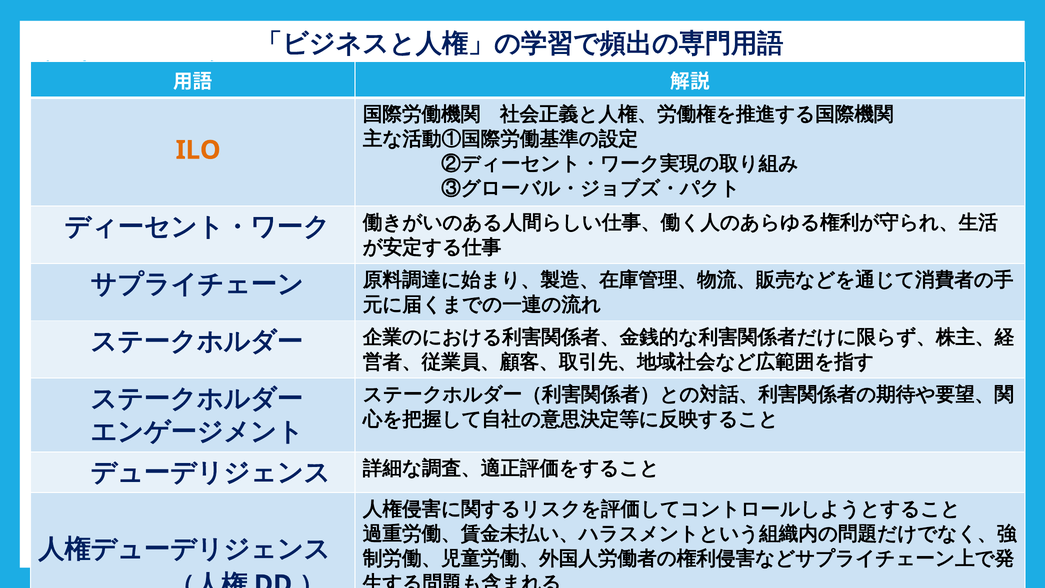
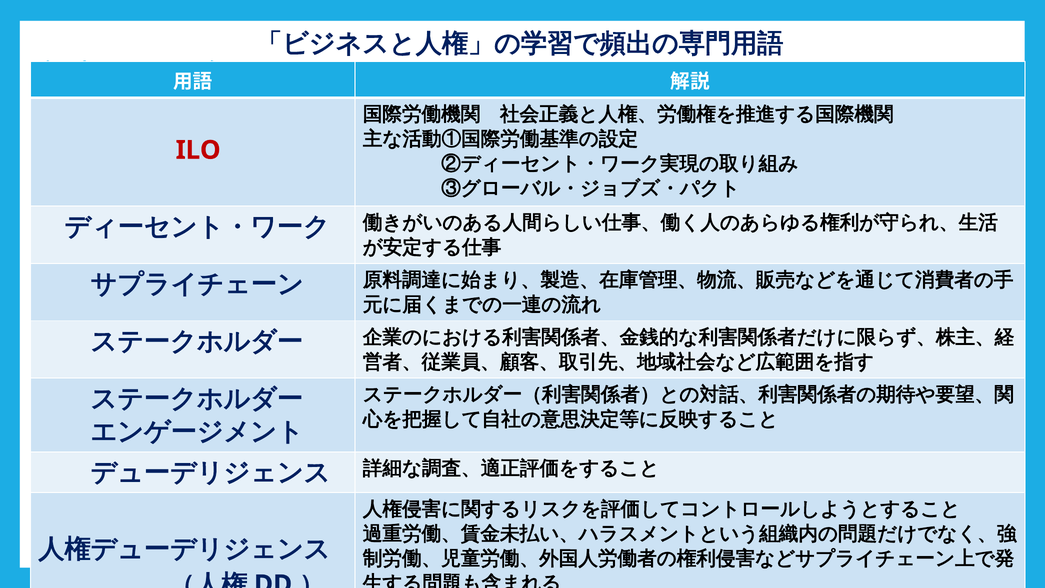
ILO colour: orange -> red
